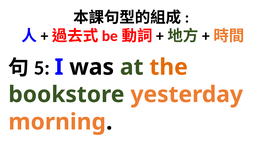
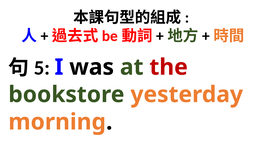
the colour: orange -> red
